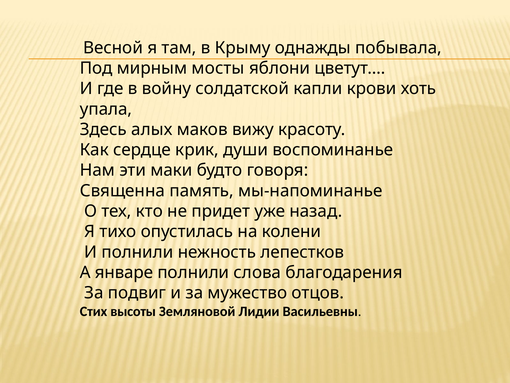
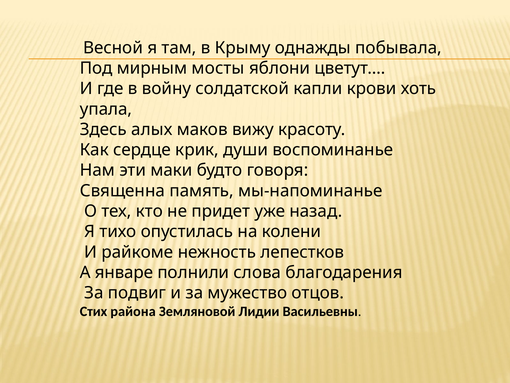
И полнили: полнили -> райкоме
высоты: высоты -> района
